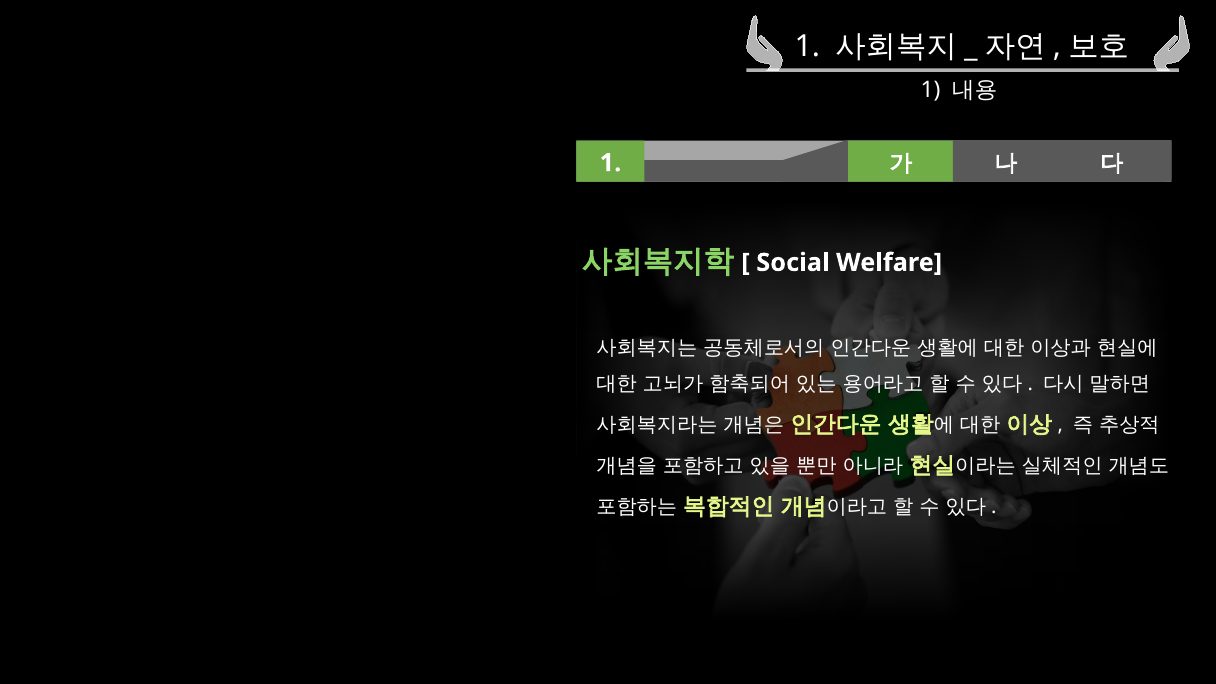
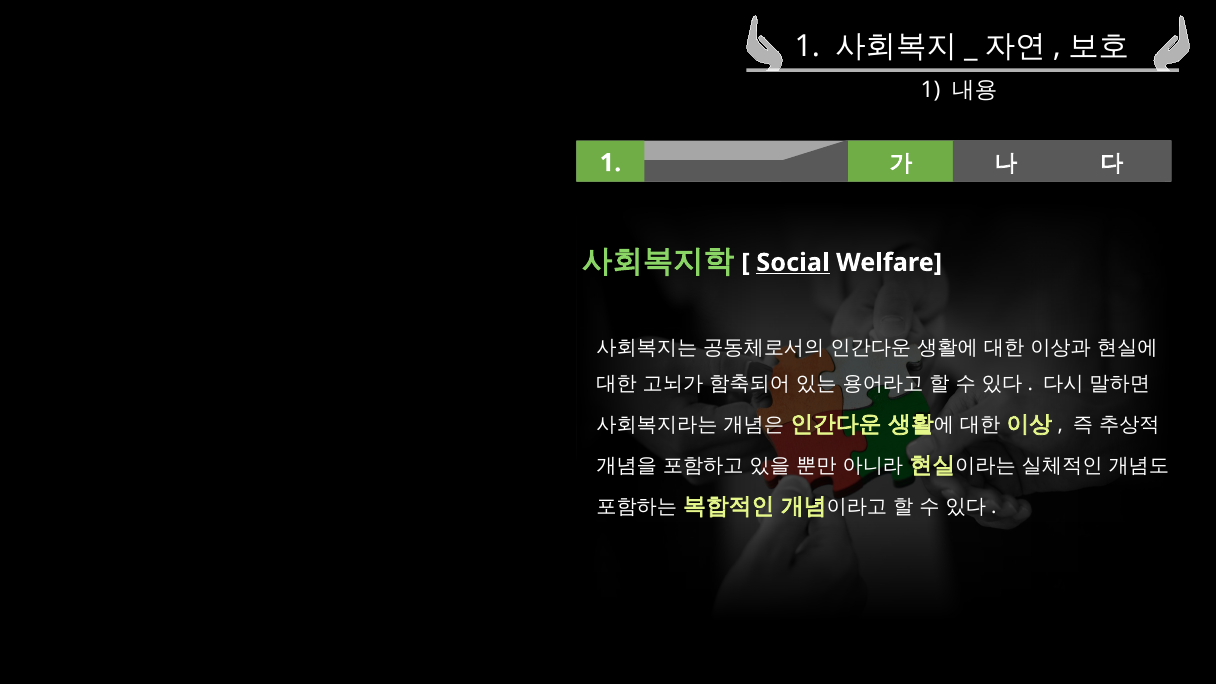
Social underline: none -> present
